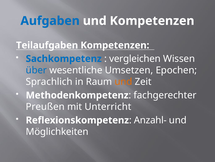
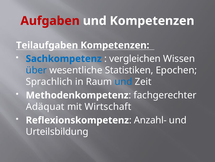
Aufgaben colour: blue -> red
Umsetzen: Umsetzen -> Statistiken
und at (123, 81) colour: orange -> blue
Preußen: Preußen -> Adäquat
Unterricht: Unterricht -> Wirtschaft
Möglichkeiten: Möglichkeiten -> Urteilsbildung
